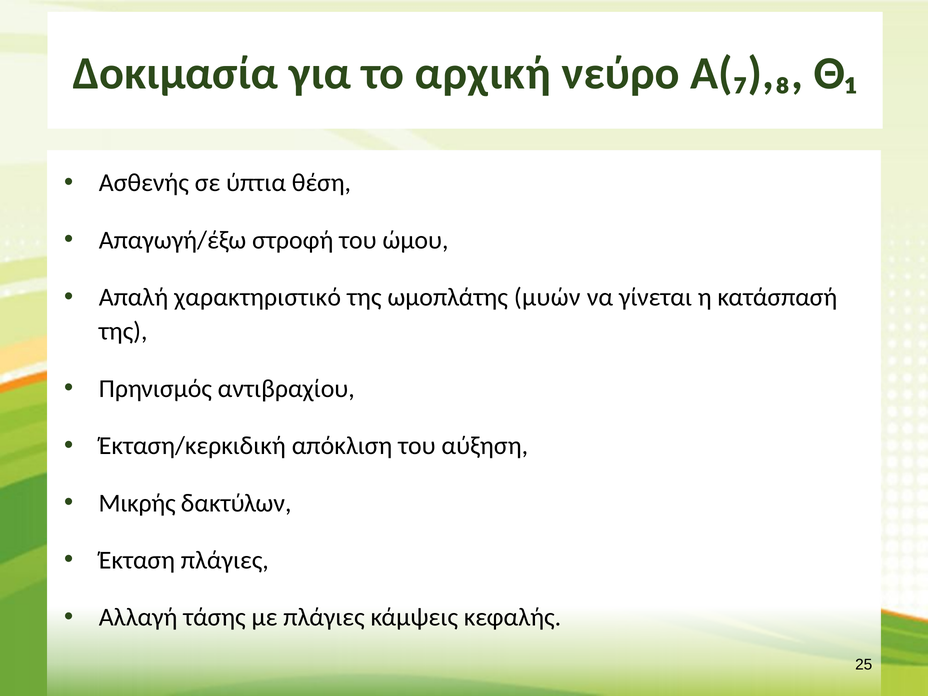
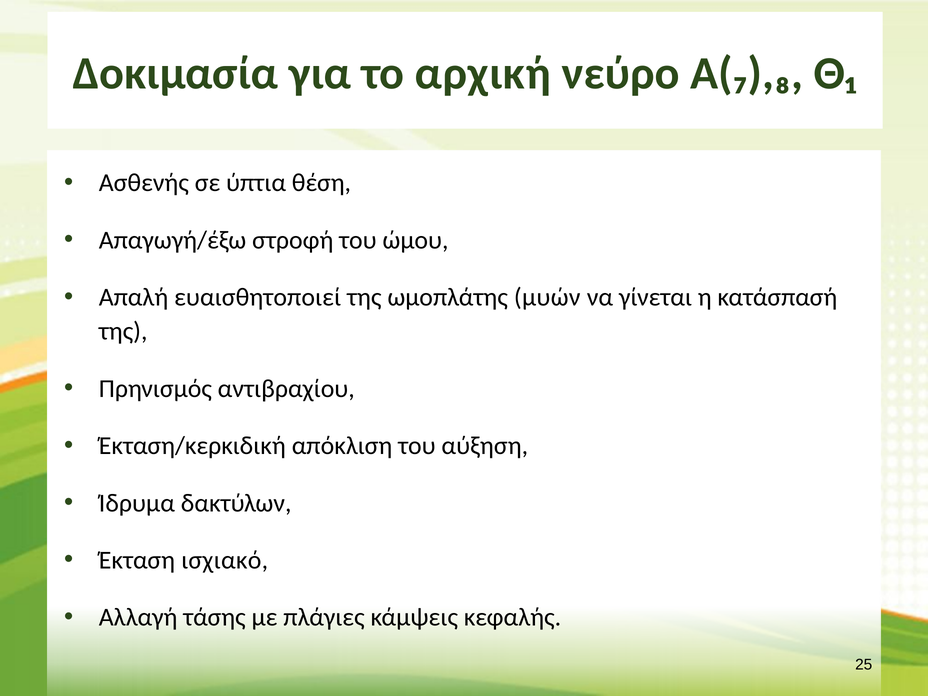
χαρακτηριστικό: χαρακτηριστικό -> ευαισθητοποιεί
Μικρής: Μικρής -> Ίδρυμα
Έκταση πλάγιες: πλάγιες -> ισχιακό
